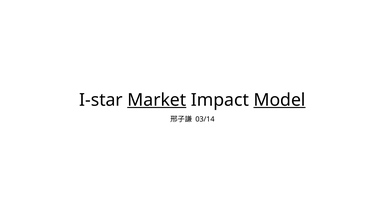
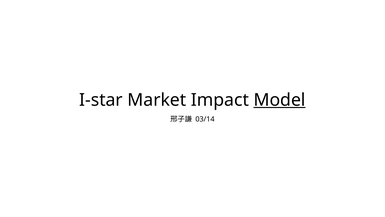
Market underline: present -> none
